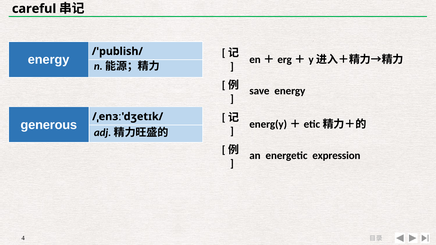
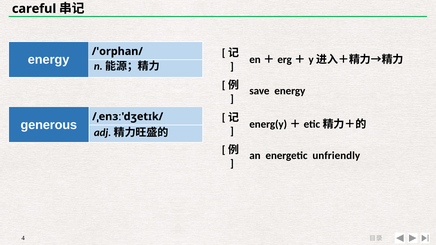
/'publish/: /'publish/ -> /'orphan/
expression: expression -> unfriendly
